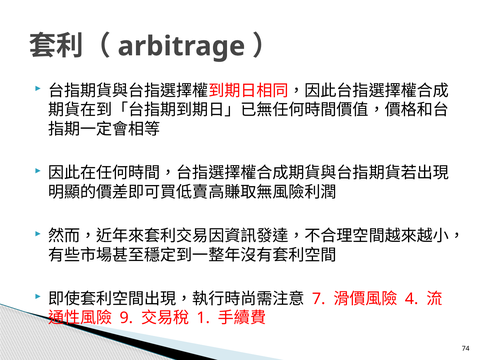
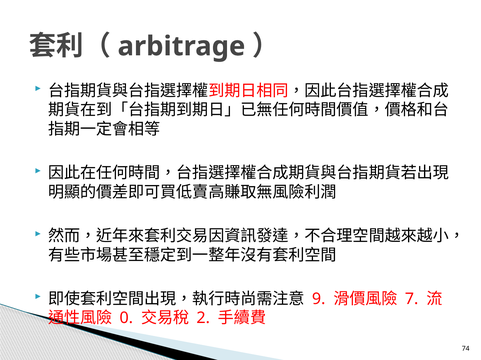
7: 7 -> 9
4: 4 -> 7
9: 9 -> 0
1: 1 -> 2
